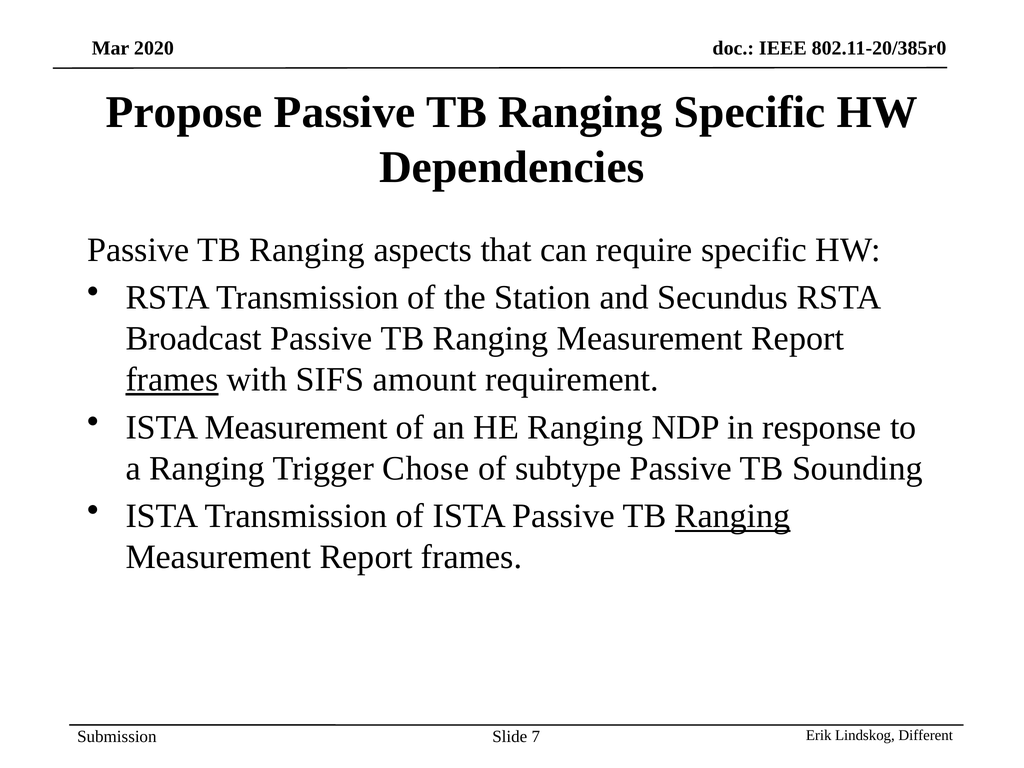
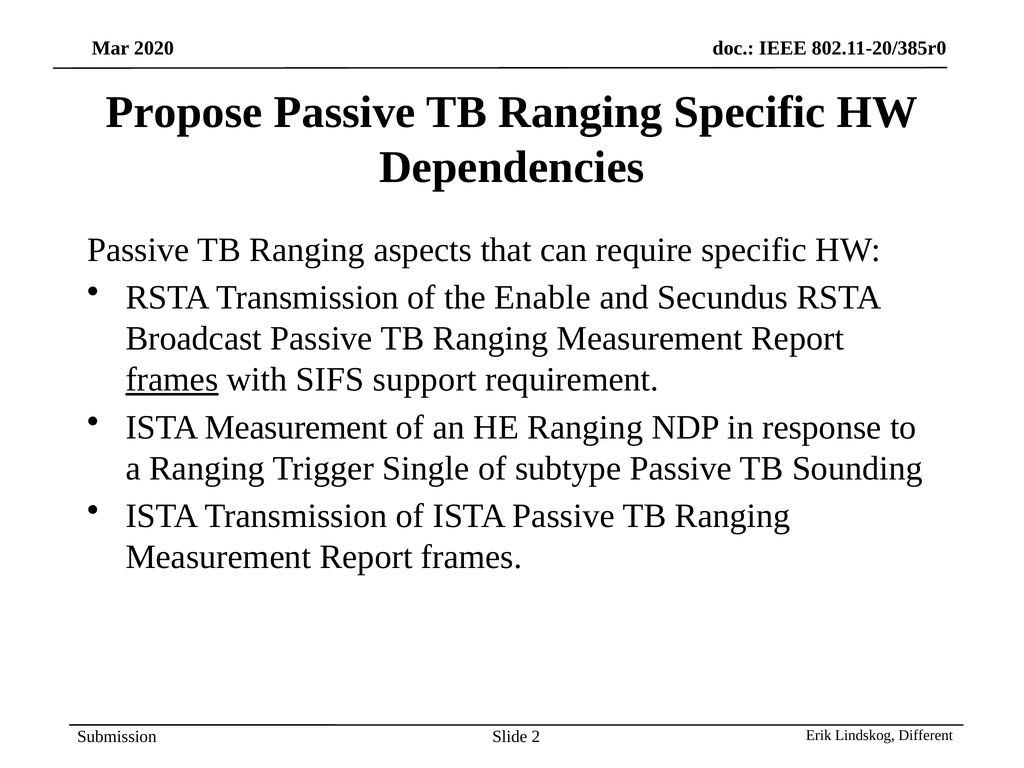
Station: Station -> Enable
amount: amount -> support
Chose: Chose -> Single
Ranging at (733, 516) underline: present -> none
7: 7 -> 2
